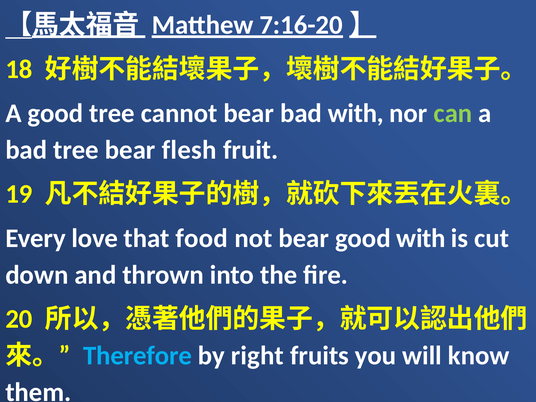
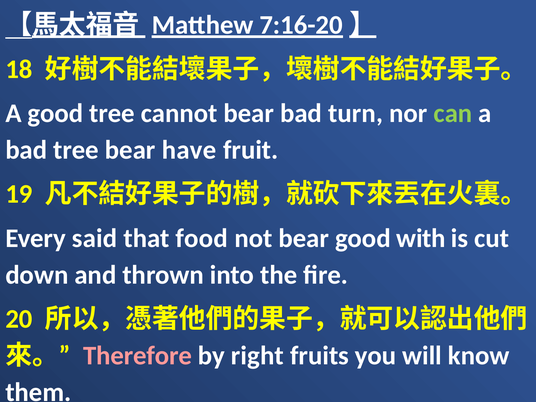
bad with: with -> turn
flesh: flesh -> have
love: love -> said
Therefore colour: light blue -> pink
